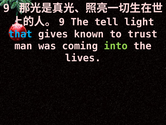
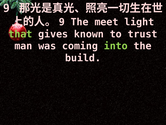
tell: tell -> meet
that colour: light blue -> light green
lives: lives -> build
